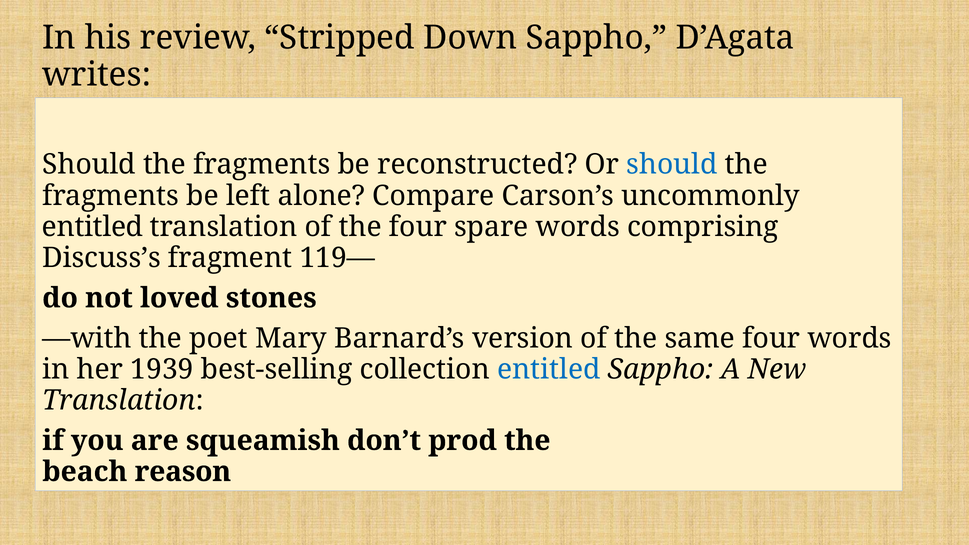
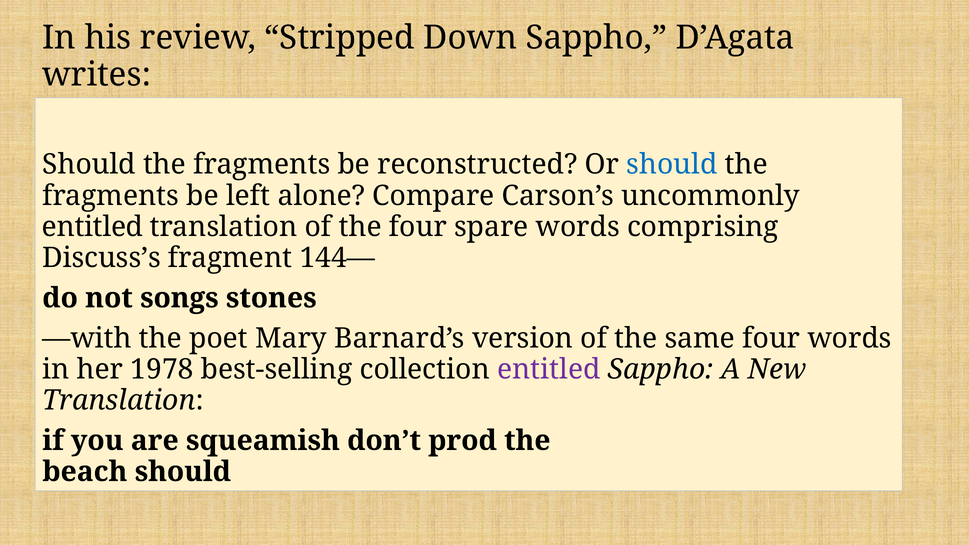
119—: 119— -> 144—
loved: loved -> songs
1939: 1939 -> 1978
entitled at (549, 369) colour: blue -> purple
beach reason: reason -> should
